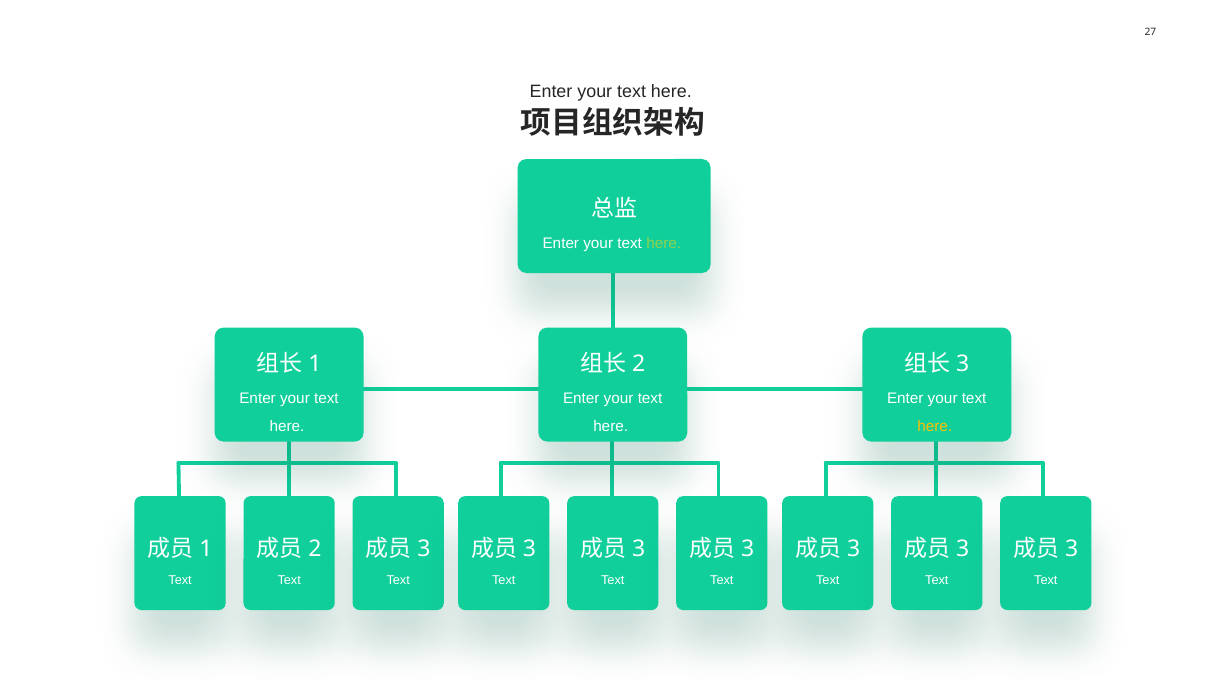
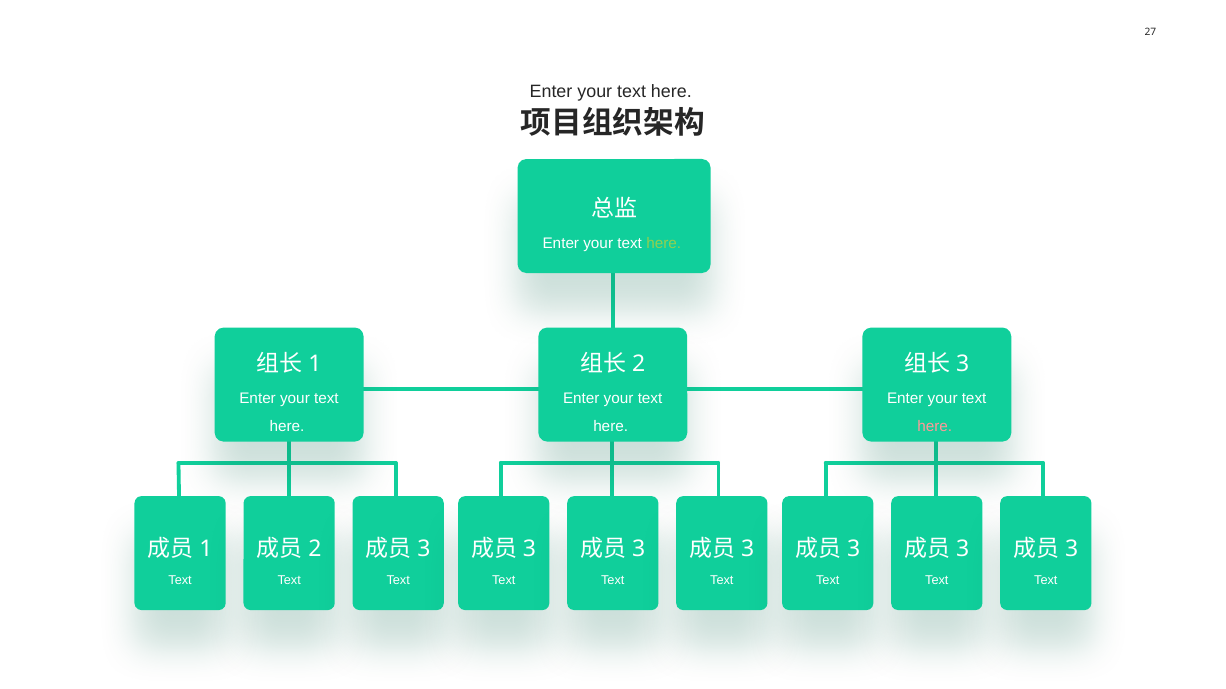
here at (935, 427) colour: yellow -> pink
